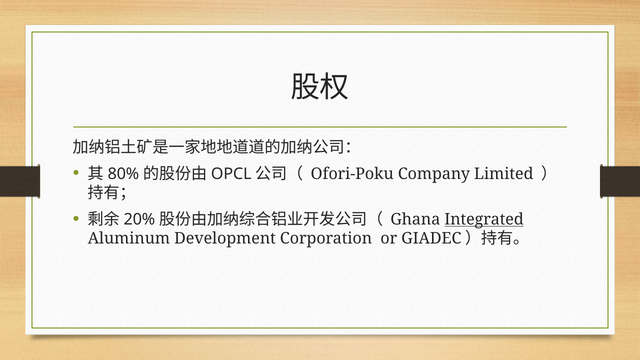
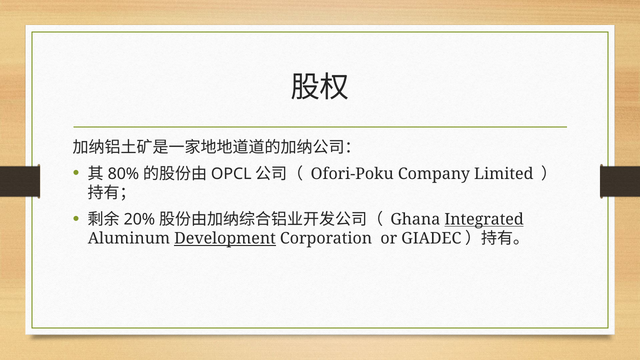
Development underline: none -> present
